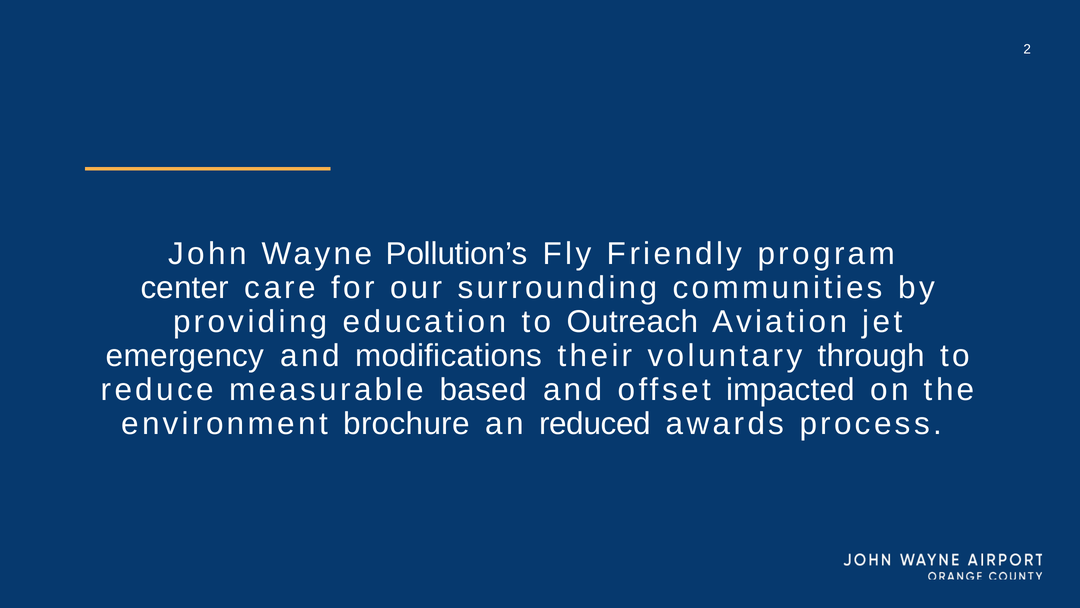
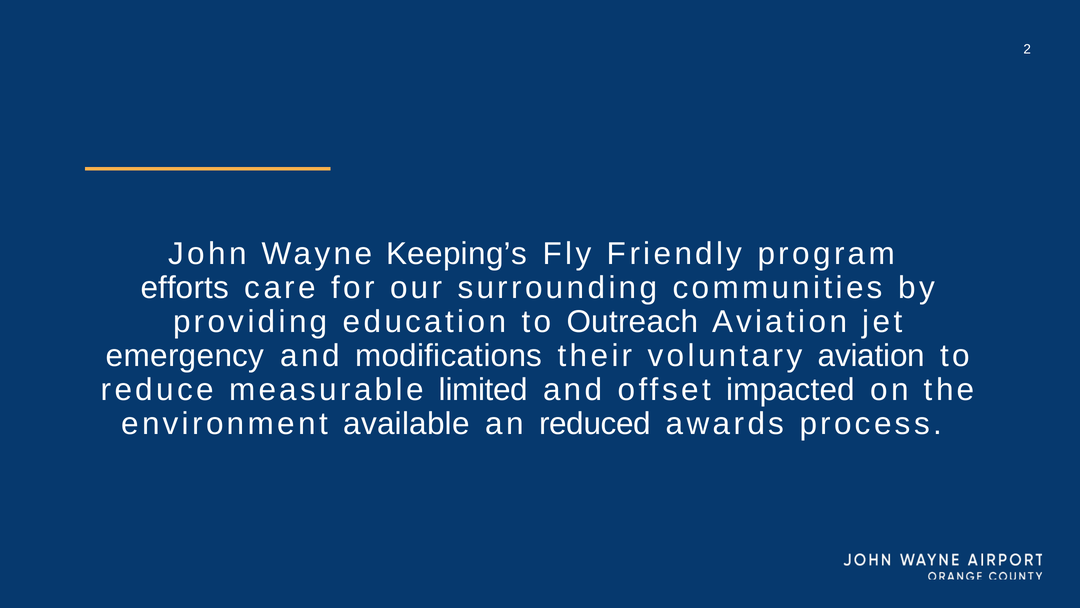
Pollution’s: Pollution’s -> Keeping’s
center: center -> efforts
voluntary through: through -> aviation
based: based -> limited
brochure: brochure -> available
